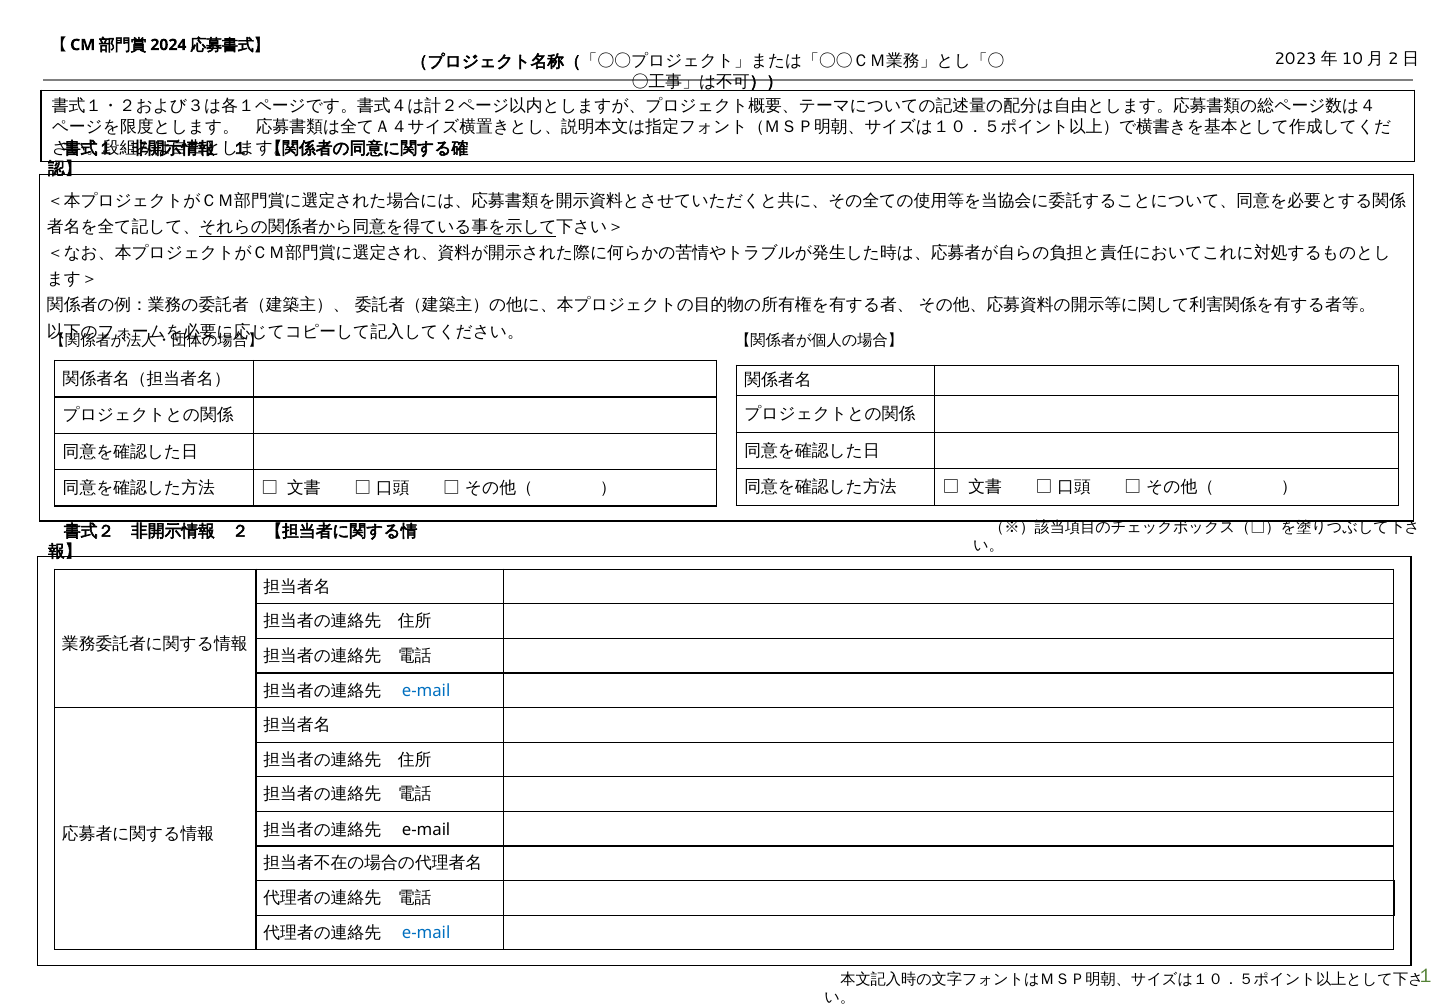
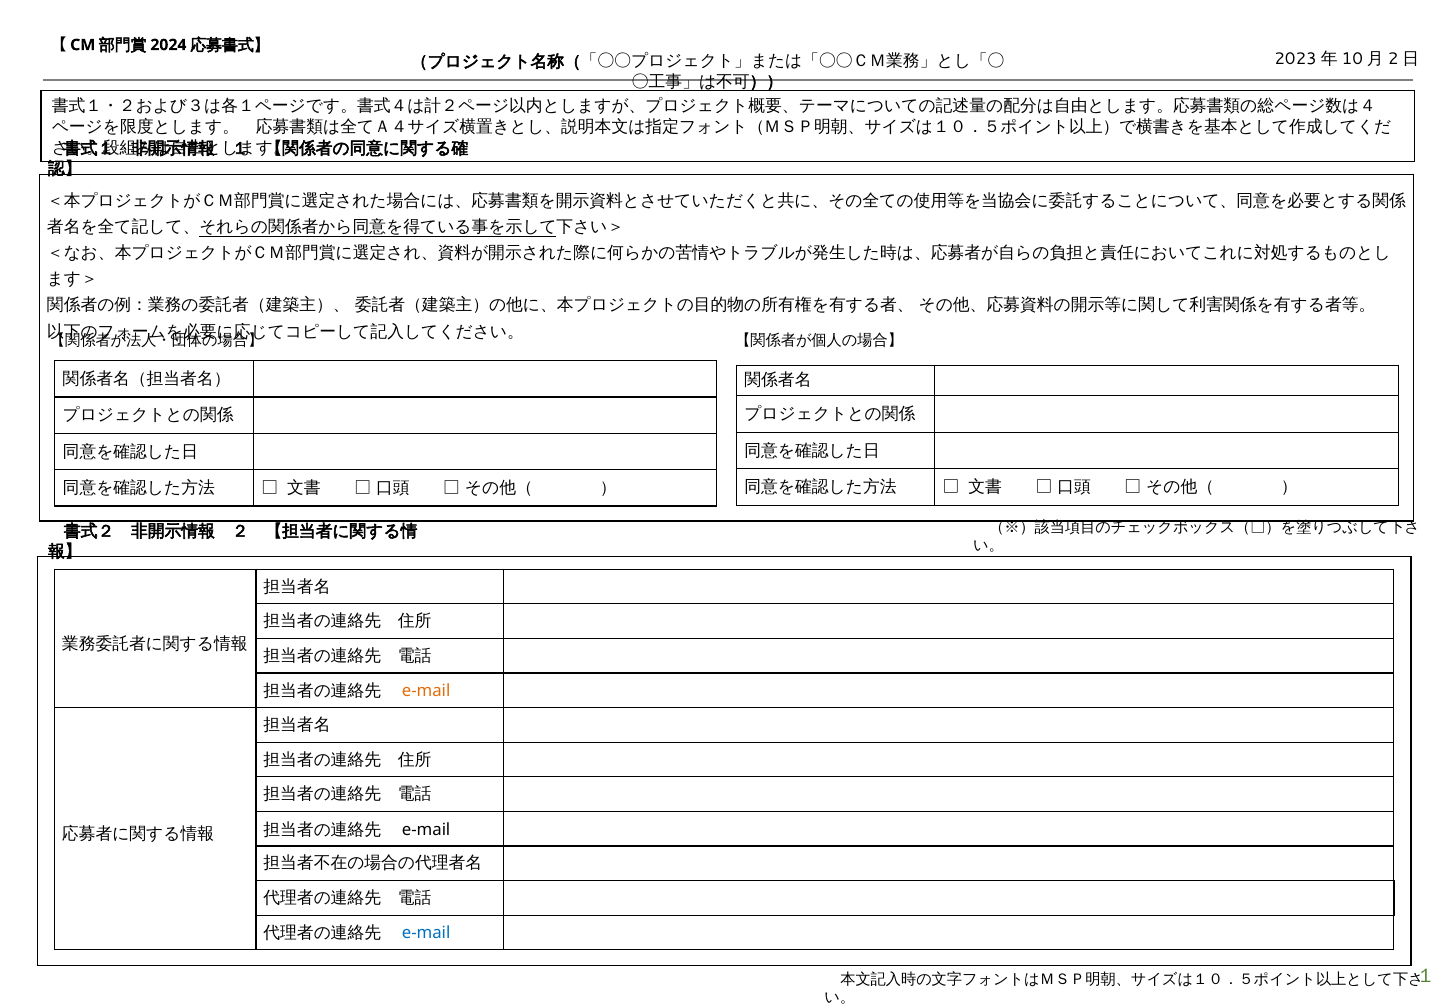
e-mail at (426, 691) colour: blue -> orange
